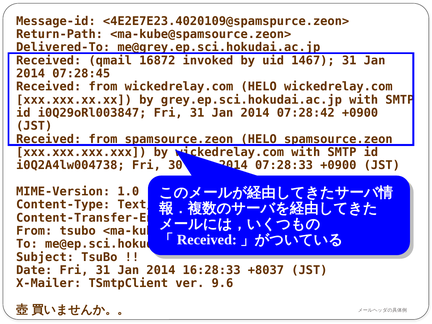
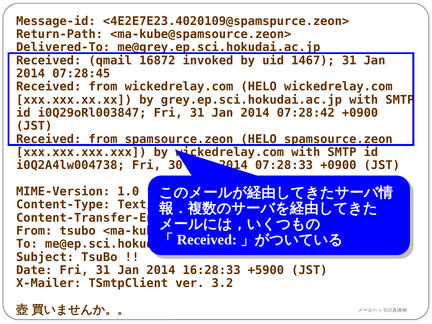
+8037: +8037 -> +5900
9.6: 9.6 -> 3.2
